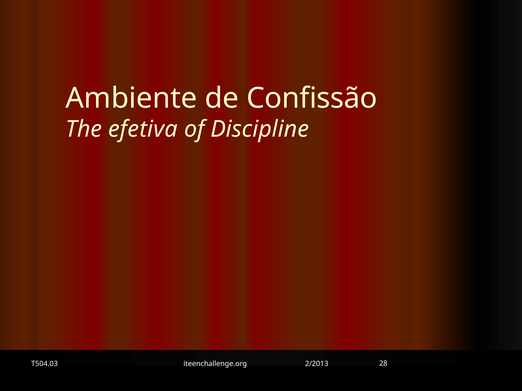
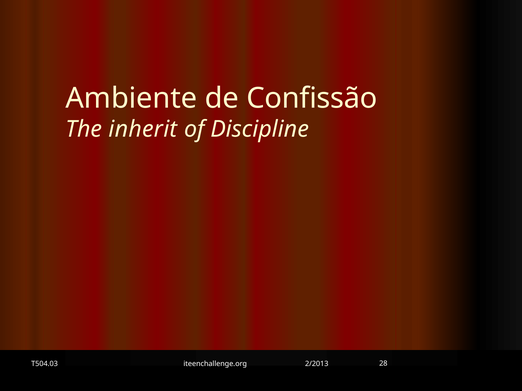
efetiva: efetiva -> inherit
